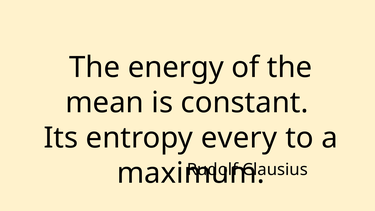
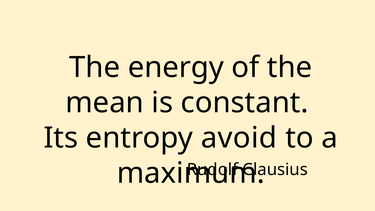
every: every -> avoid
